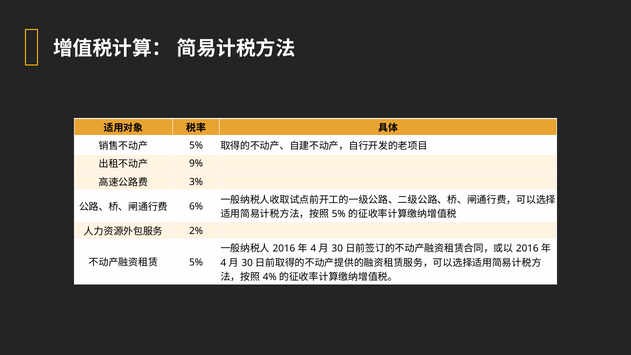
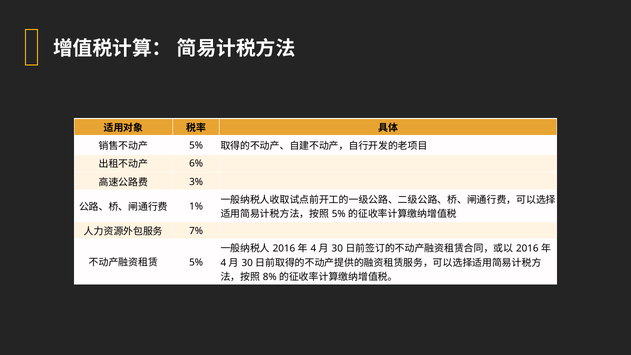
9%: 9% -> 6%
6%: 6% -> 1%
2%: 2% -> 7%
4%: 4% -> 8%
